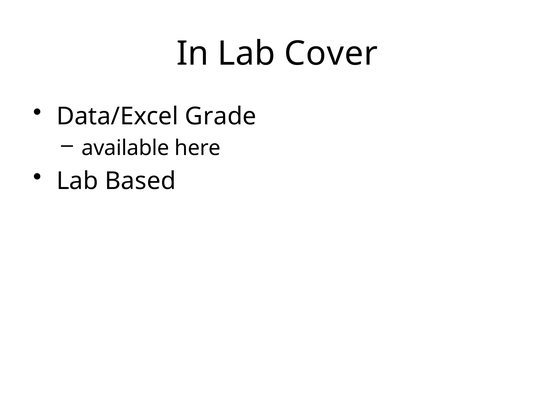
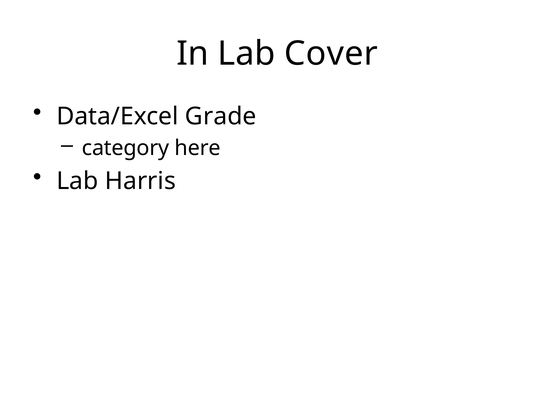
available: available -> category
Based: Based -> Harris
